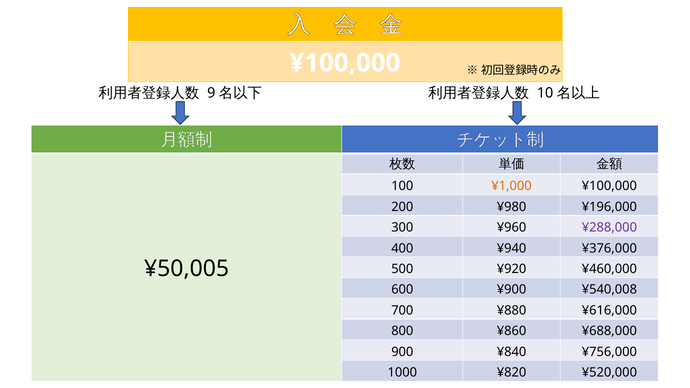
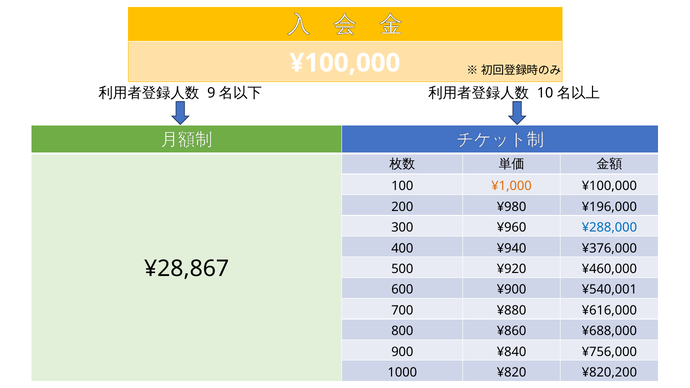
¥288,000 colour: purple -> blue
¥50,005: ¥50,005 -> ¥28,867
¥540,008: ¥540,008 -> ¥540,001
¥520,000: ¥520,000 -> ¥820,200
